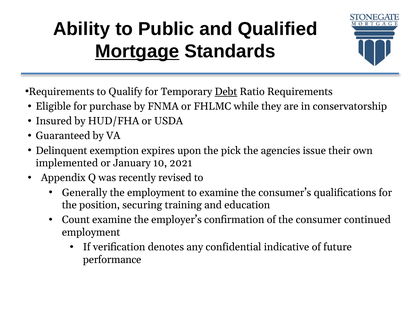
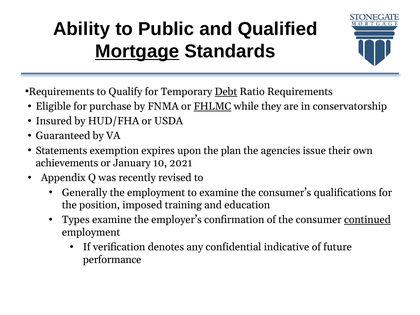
FHLMC underline: none -> present
Delinquent: Delinquent -> Statements
pick: pick -> plan
implemented: implemented -> achievements
securing: securing -> imposed
Count: Count -> Types
continued underline: none -> present
